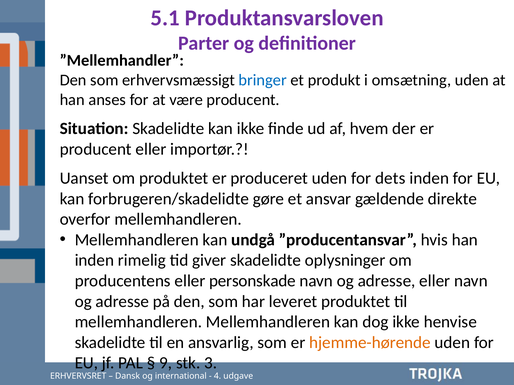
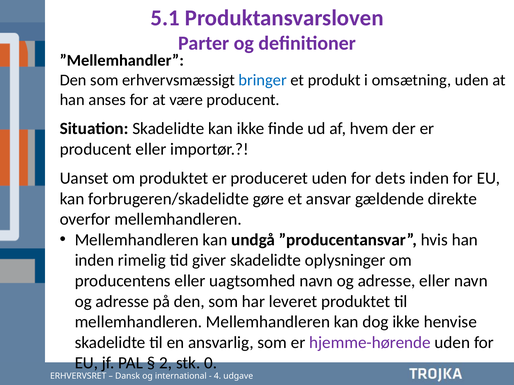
personskade: personskade -> uagtsomhed
hjemme-hørende colour: orange -> purple
9: 9 -> 2
stk 3: 3 -> 0
